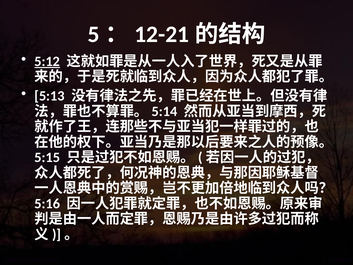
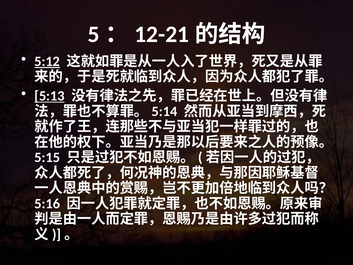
5:13 underline: none -> present
